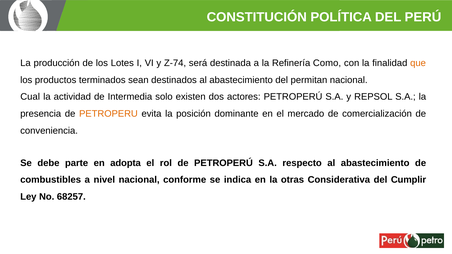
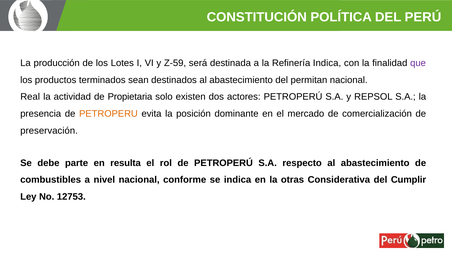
Z-74: Z-74 -> Z-59
Refinería Como: Como -> Indica
que colour: orange -> purple
Cual: Cual -> Real
Intermedia: Intermedia -> Propietaria
conveniencia: conveniencia -> preservación
adopta: adopta -> resulta
68257: 68257 -> 12753
